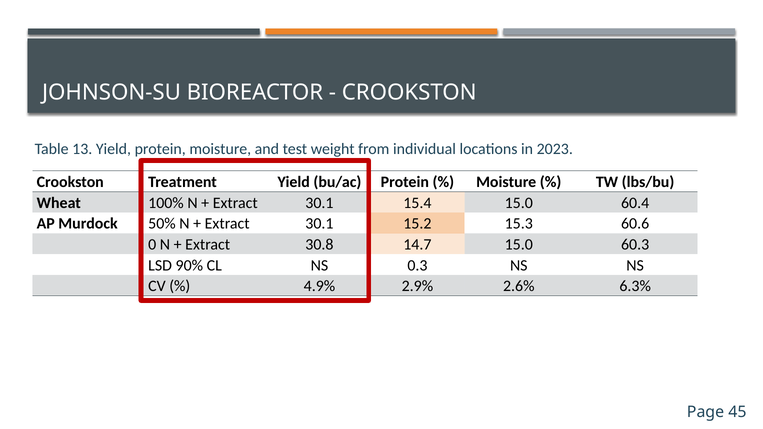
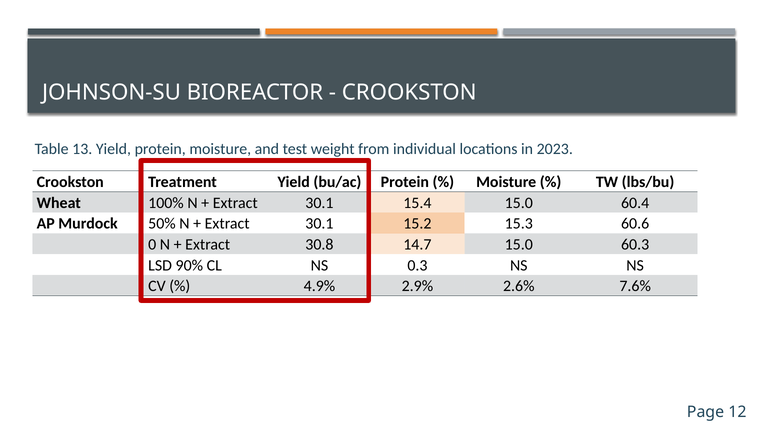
6.3%: 6.3% -> 7.6%
45: 45 -> 12
